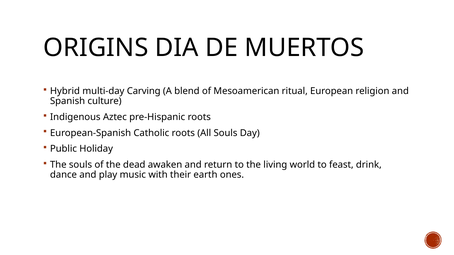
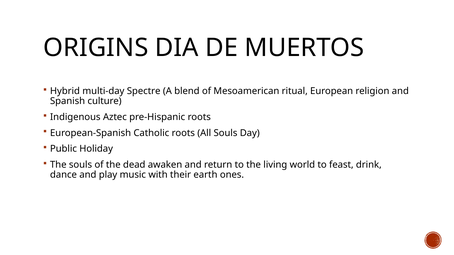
Carving: Carving -> Spectre
